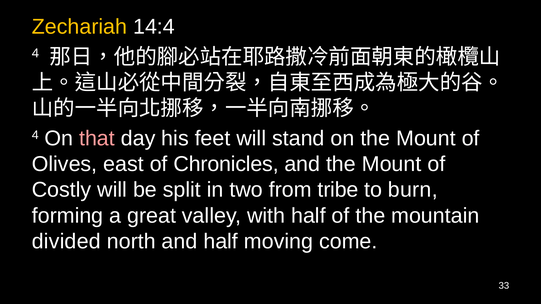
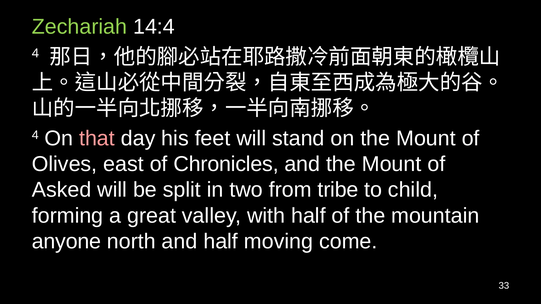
Zechariah colour: yellow -> light green
Costly: Costly -> Asked
burn: burn -> child
divided: divided -> anyone
